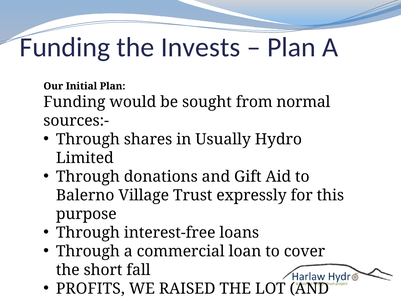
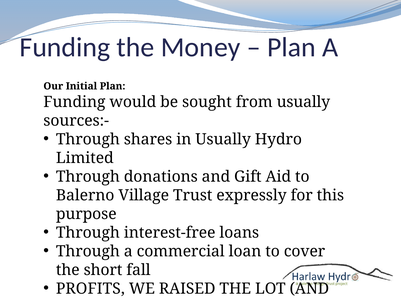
Invests: Invests -> Money
from normal: normal -> usually
